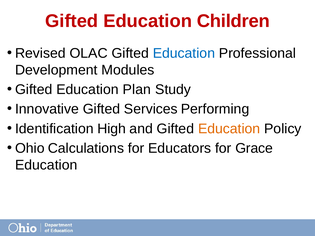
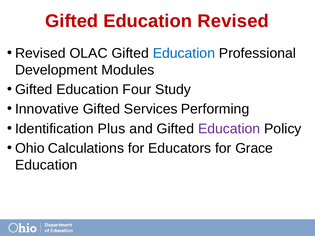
Education Children: Children -> Revised
Plan: Plan -> Four
High: High -> Plus
Education at (229, 129) colour: orange -> purple
